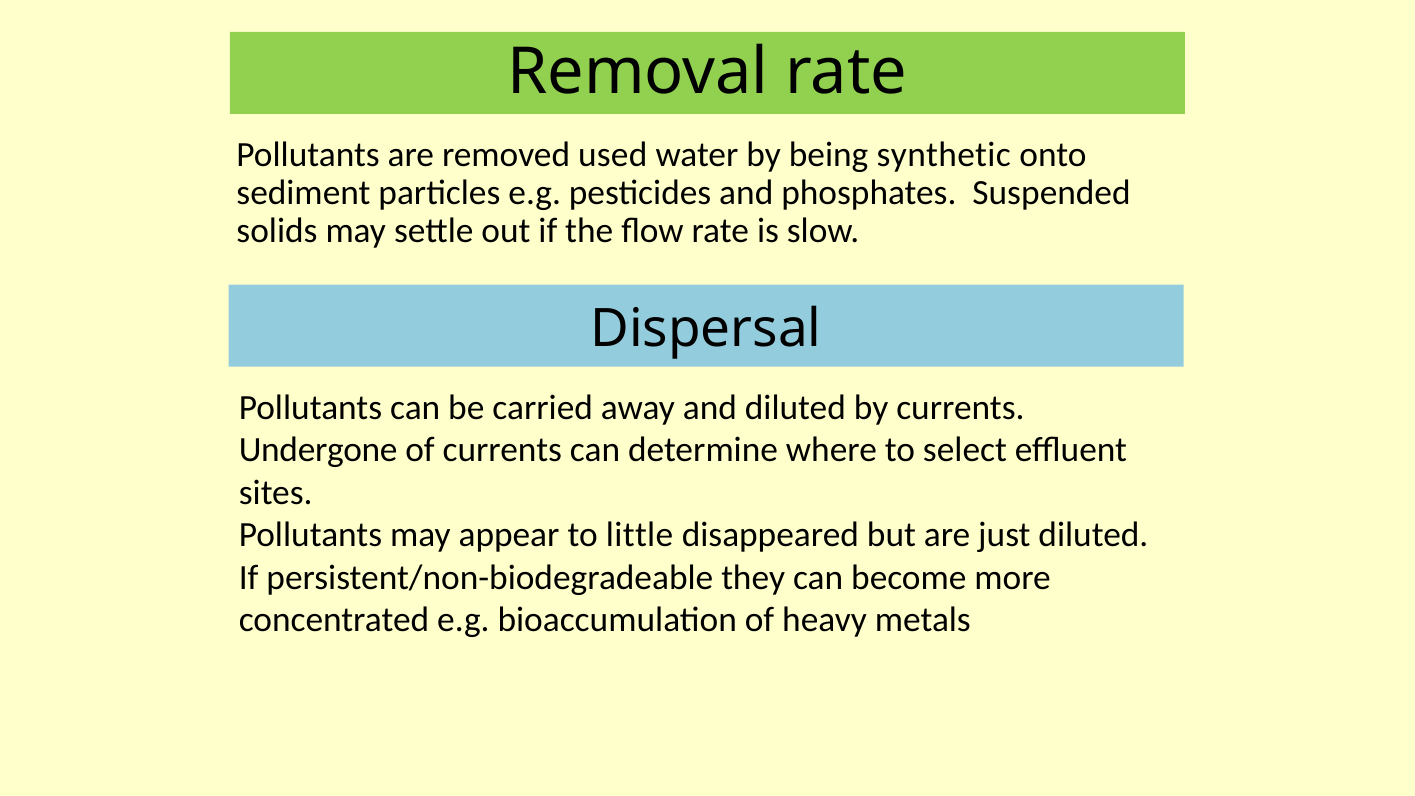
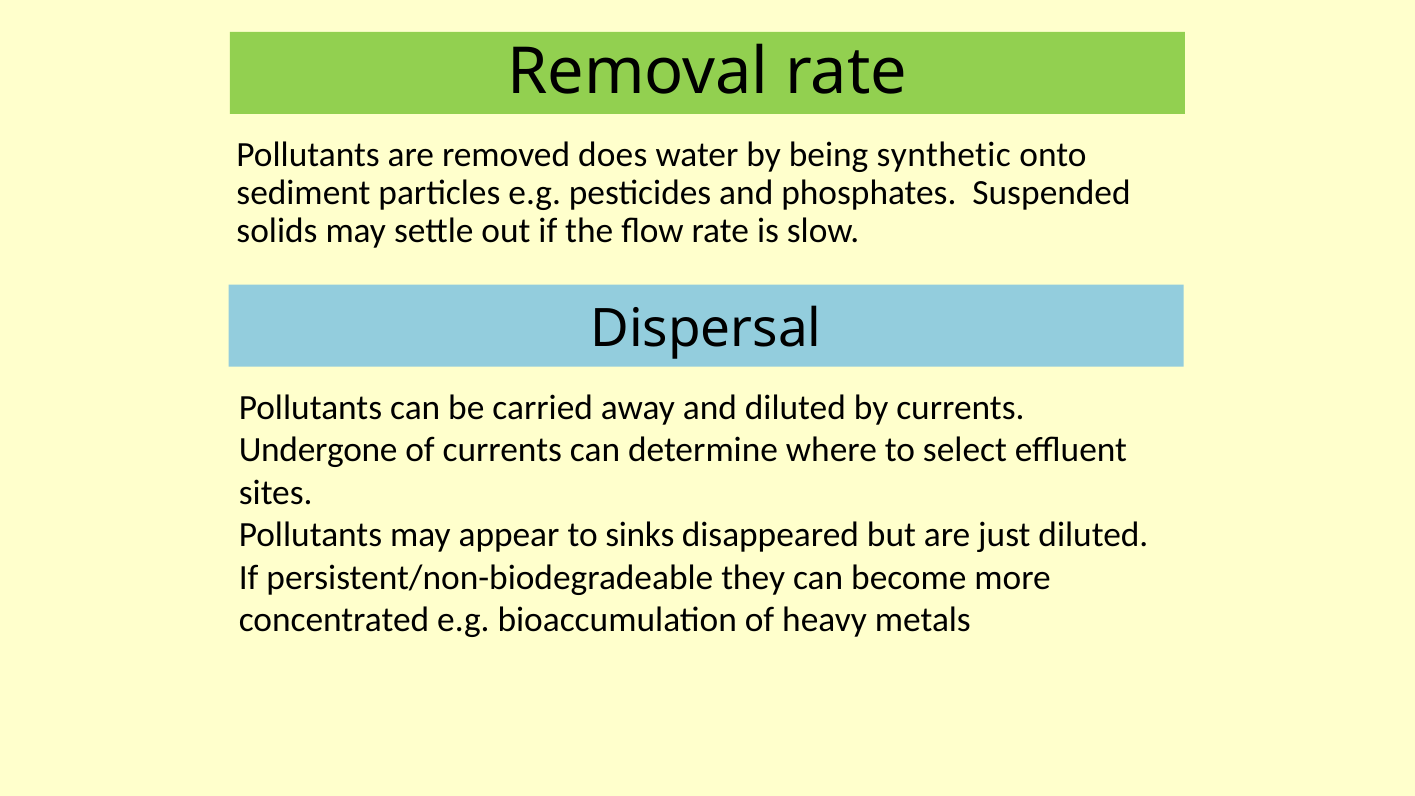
used: used -> does
little: little -> sinks
